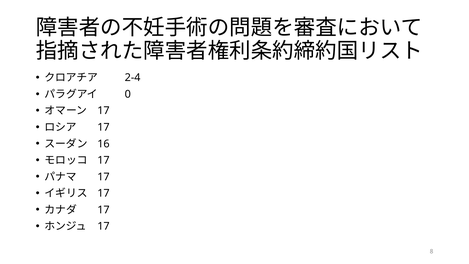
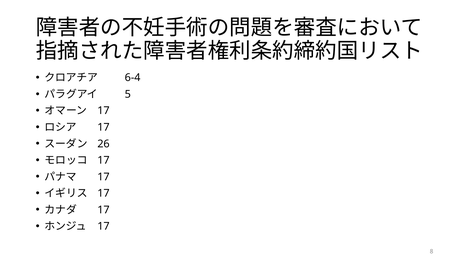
2-4: 2-4 -> 6-4
0: 0 -> 5
16: 16 -> 26
